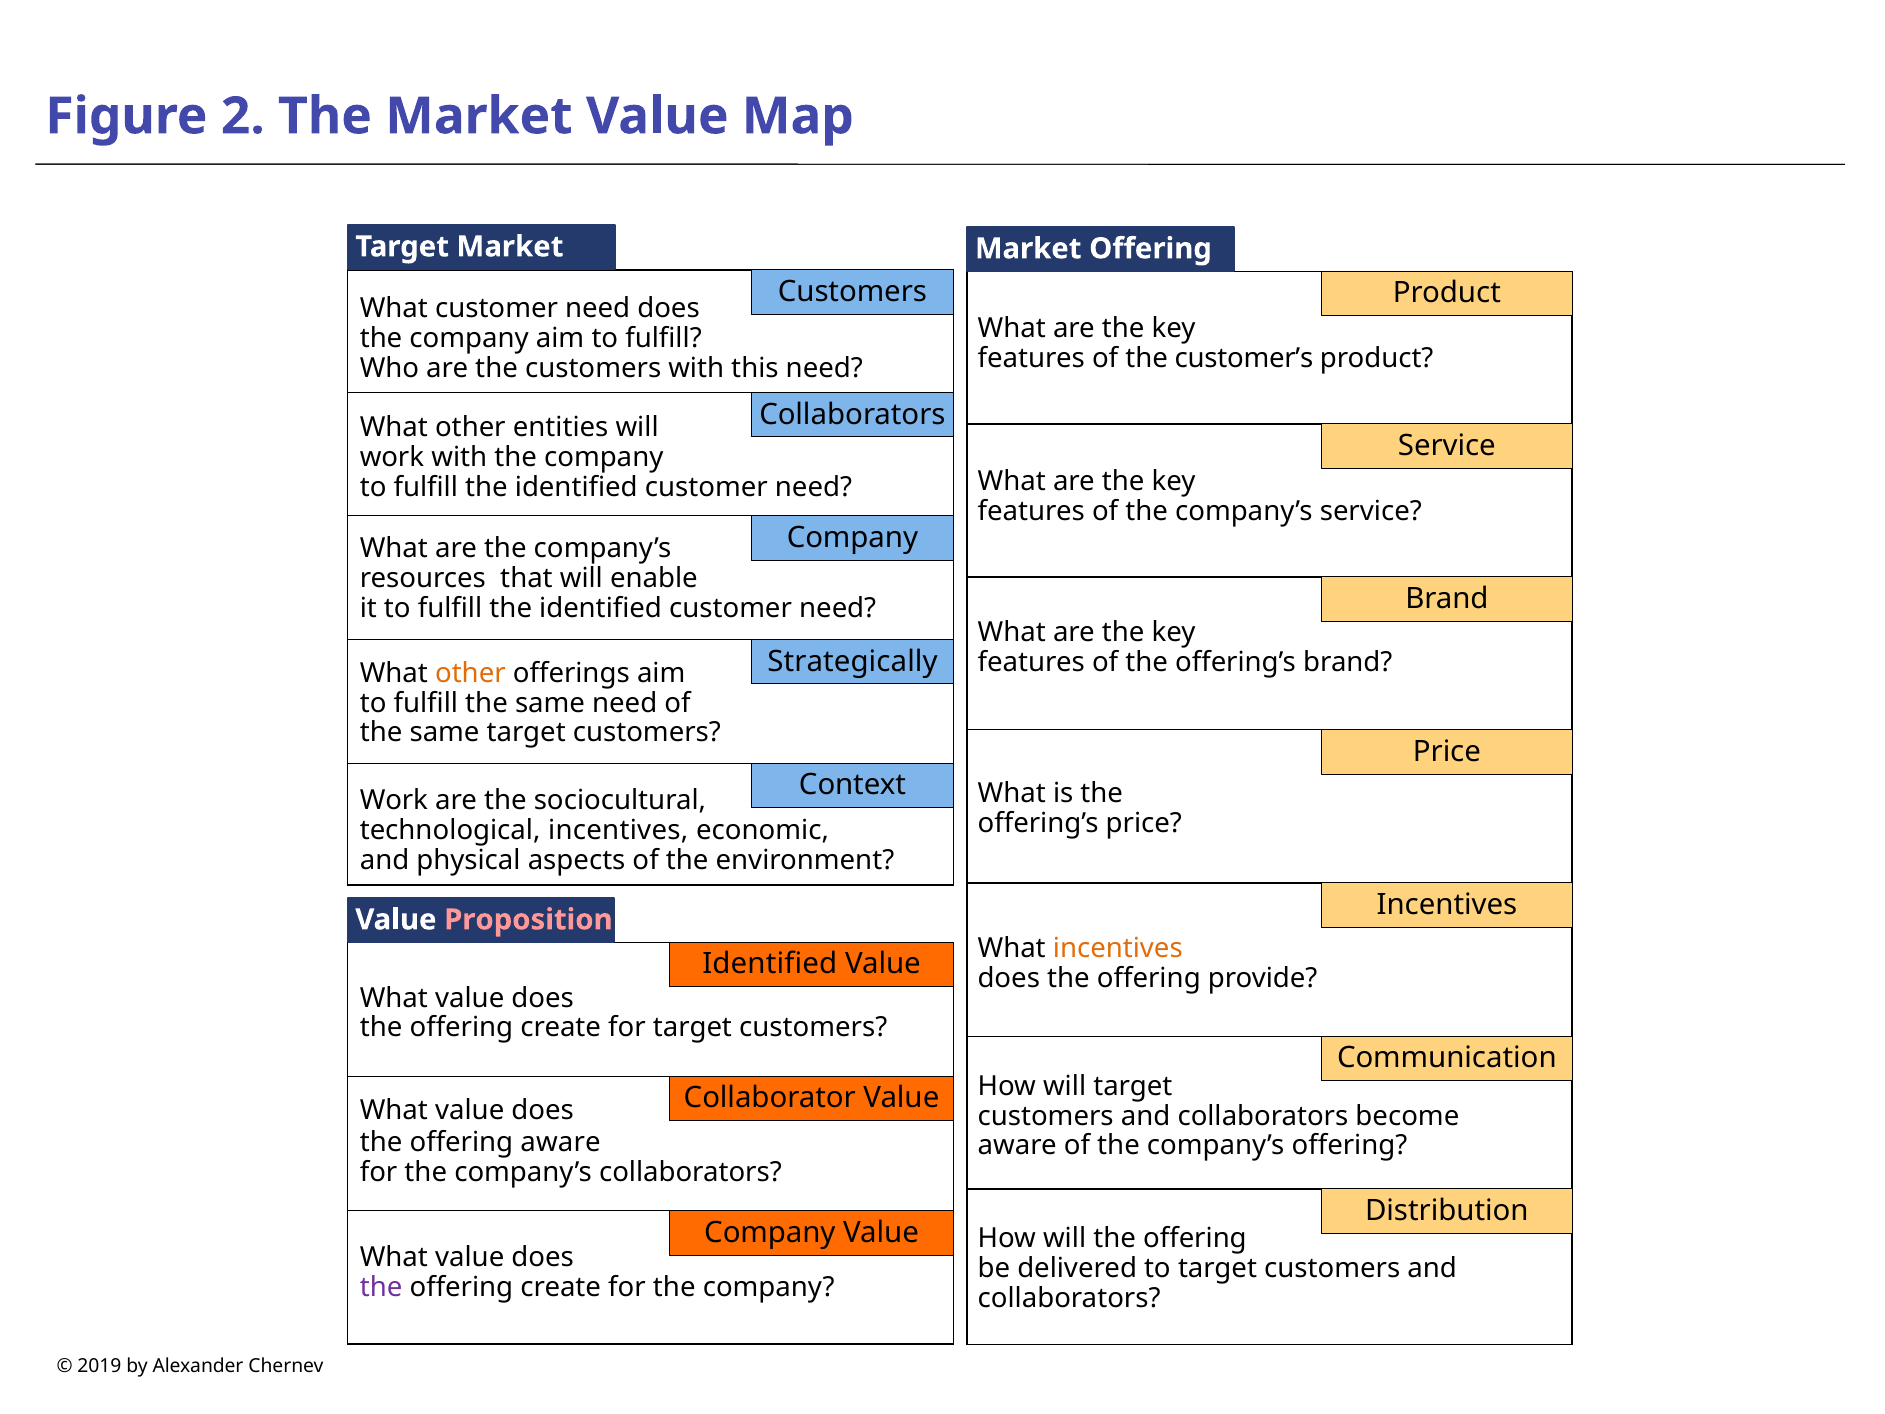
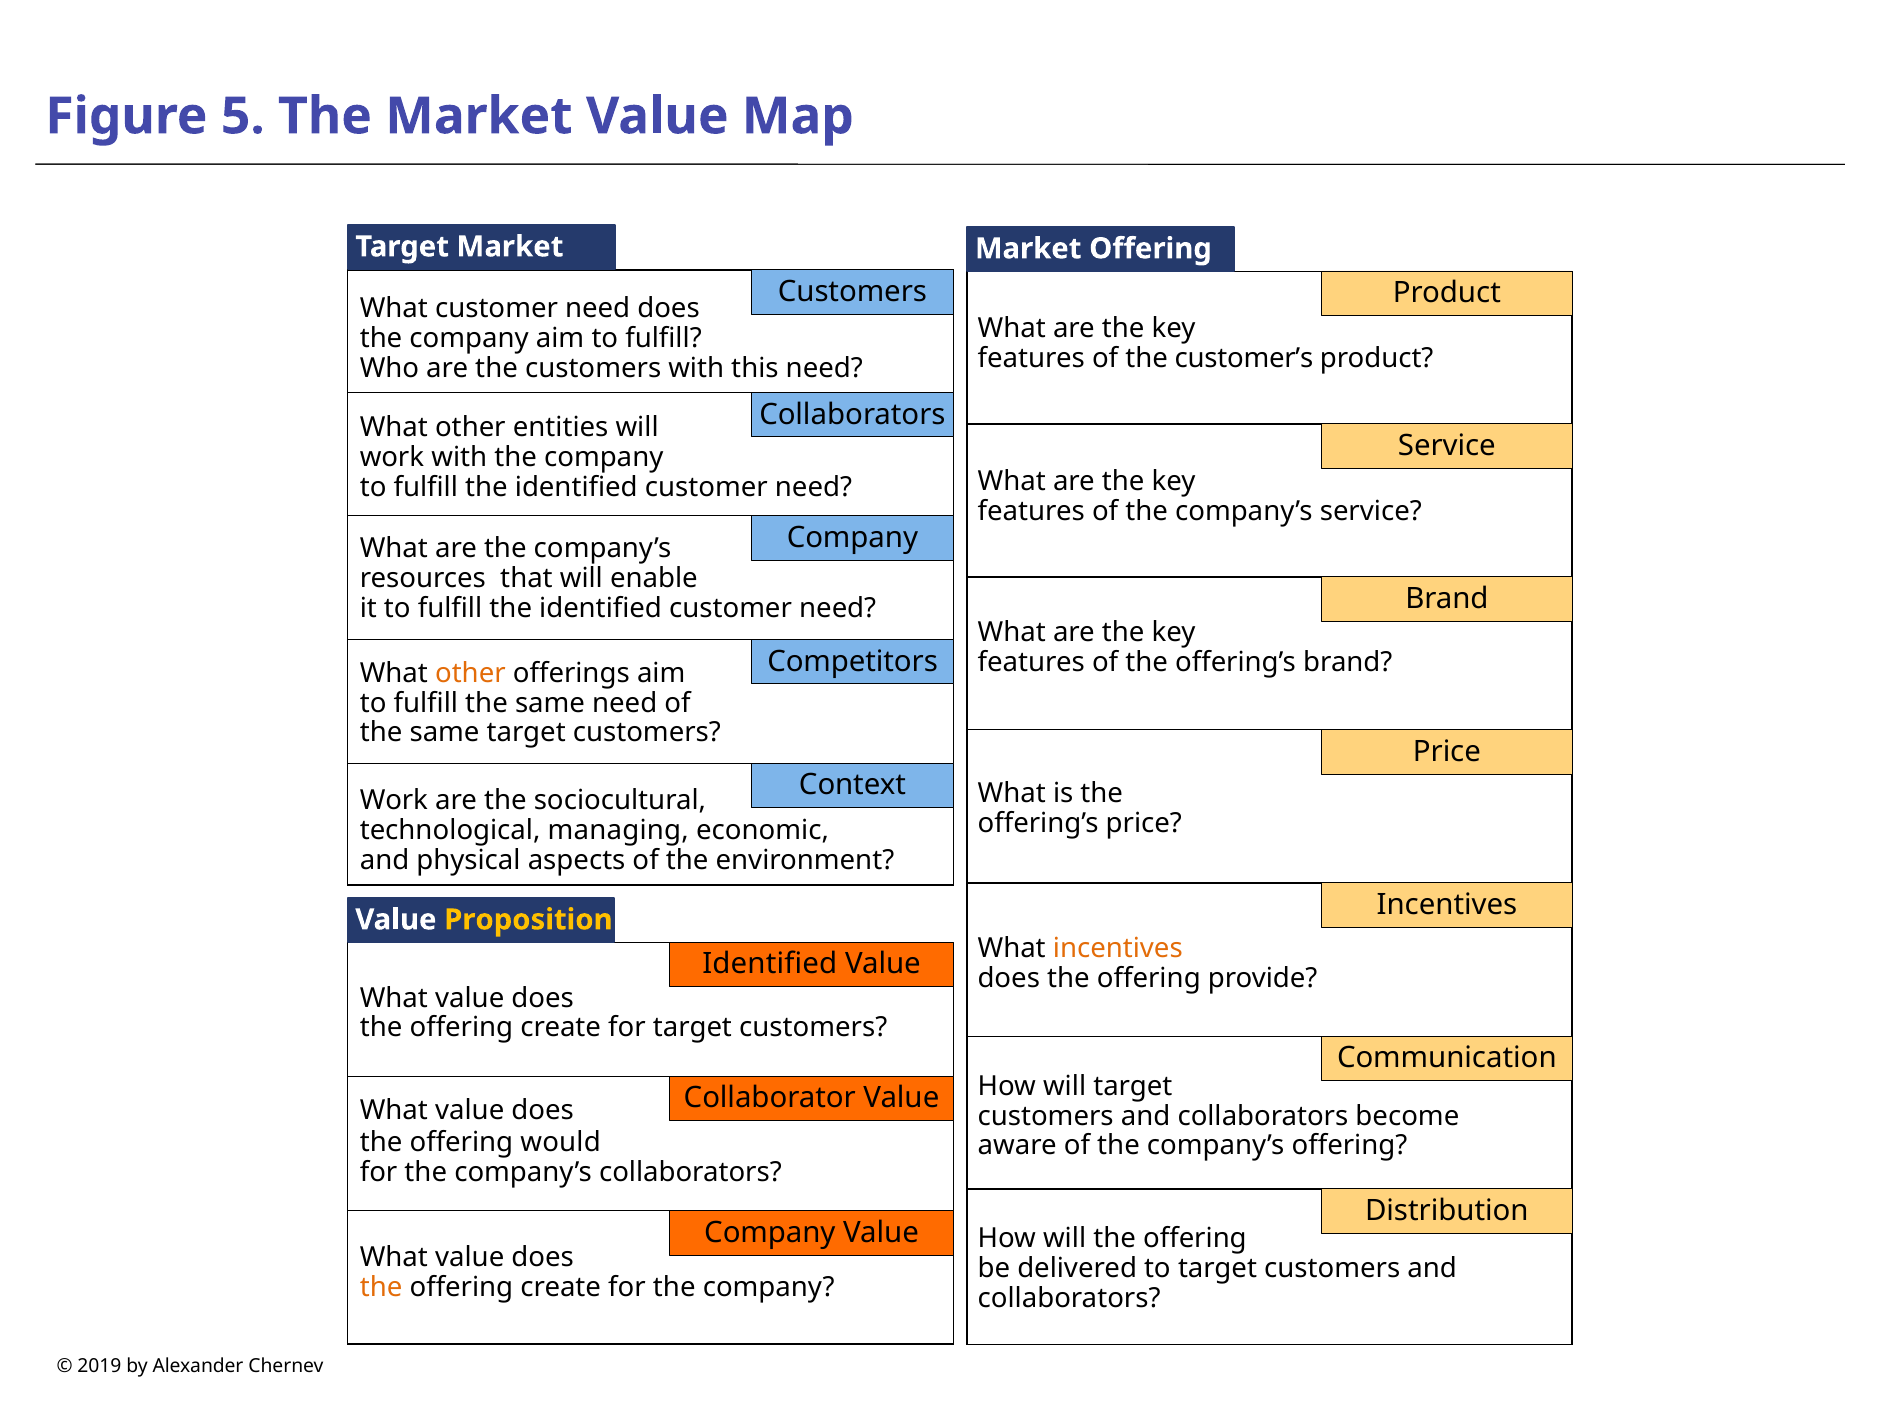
2: 2 -> 5
Strategically: Strategically -> Competitors
technological incentives: incentives -> managing
Proposition colour: pink -> yellow
offering aware: aware -> would
the at (381, 1287) colour: purple -> orange
